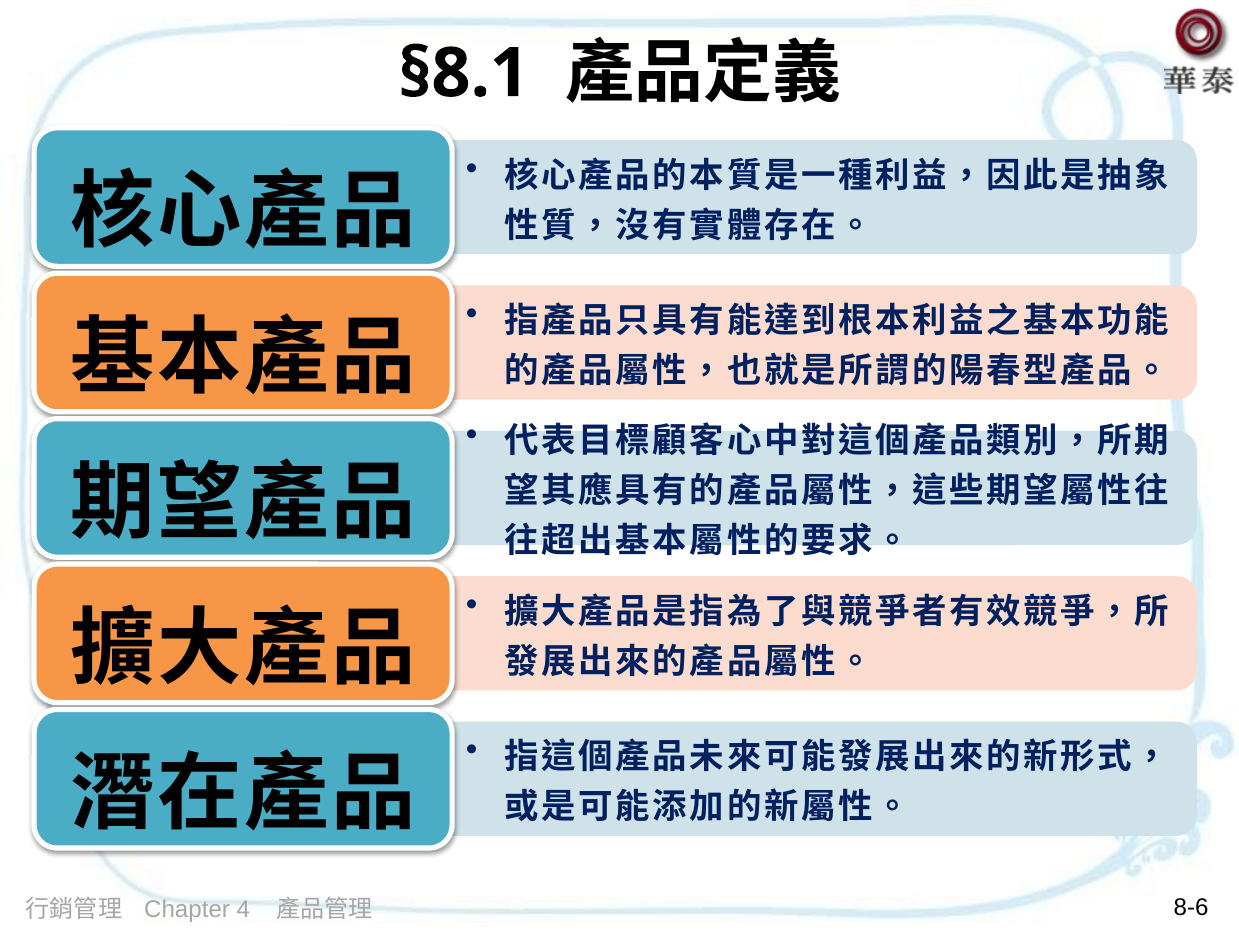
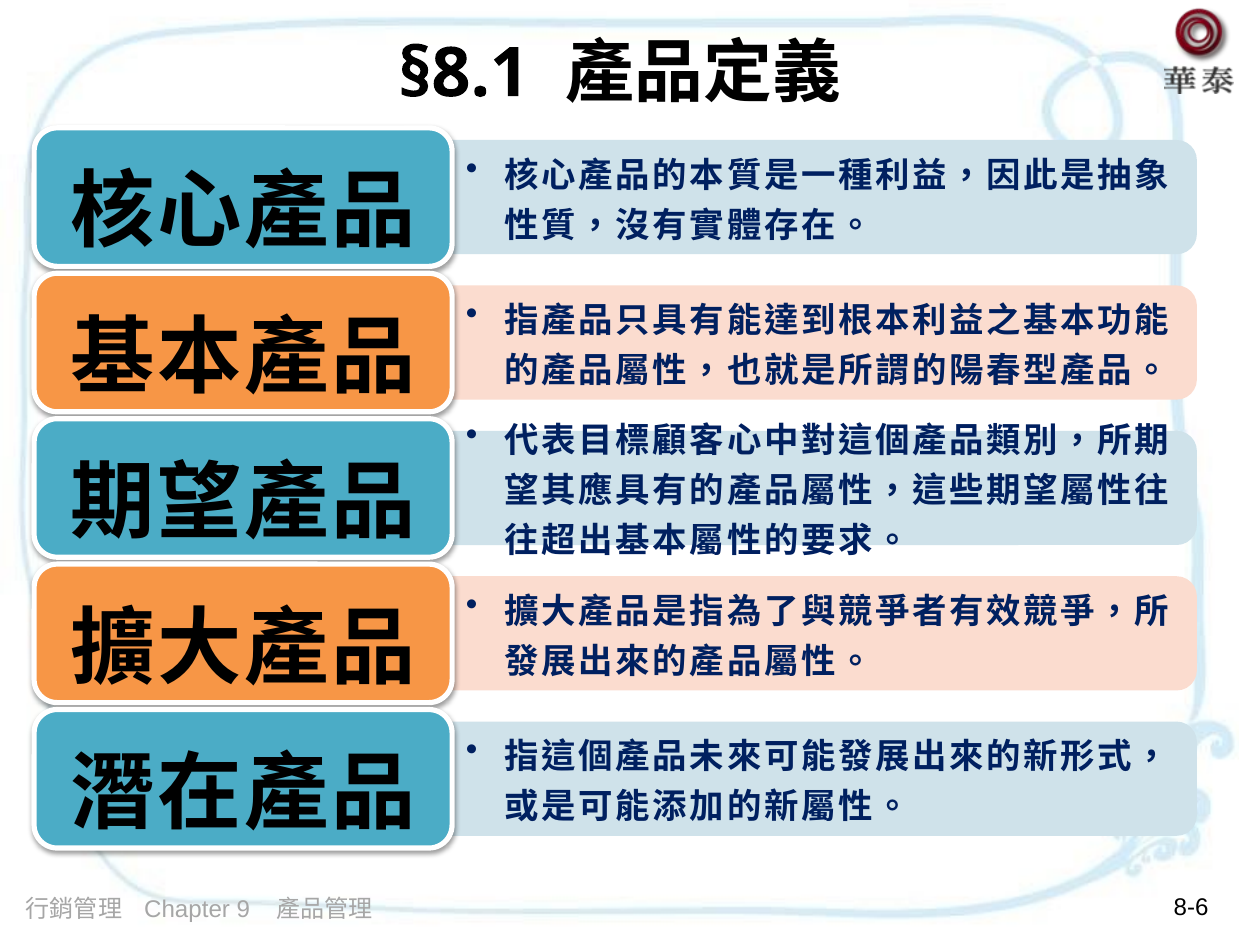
4: 4 -> 9
